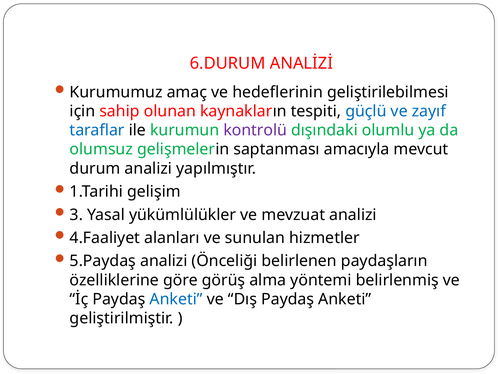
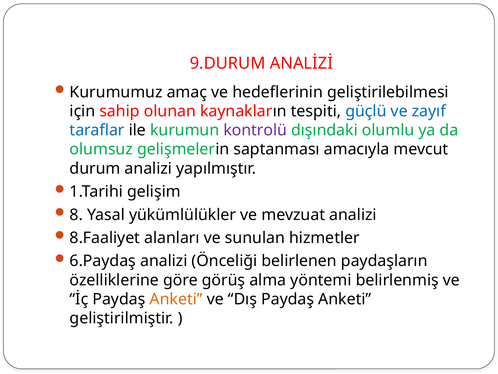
6.DURUM: 6.DURUM -> 9.DURUM
3: 3 -> 8
4.Faaliyet: 4.Faaliyet -> 8.Faaliyet
5.Paydaş: 5.Paydaş -> 6.Paydaş
Anketi at (176, 299) colour: blue -> orange
